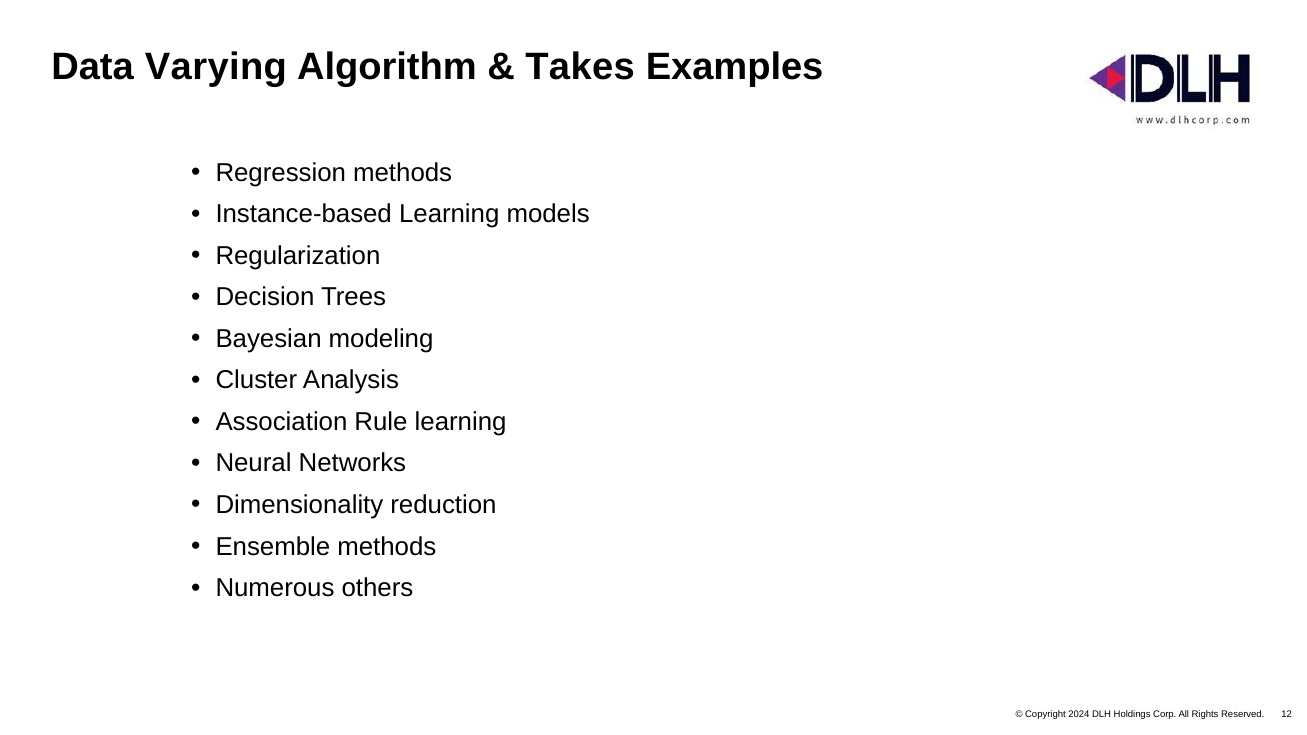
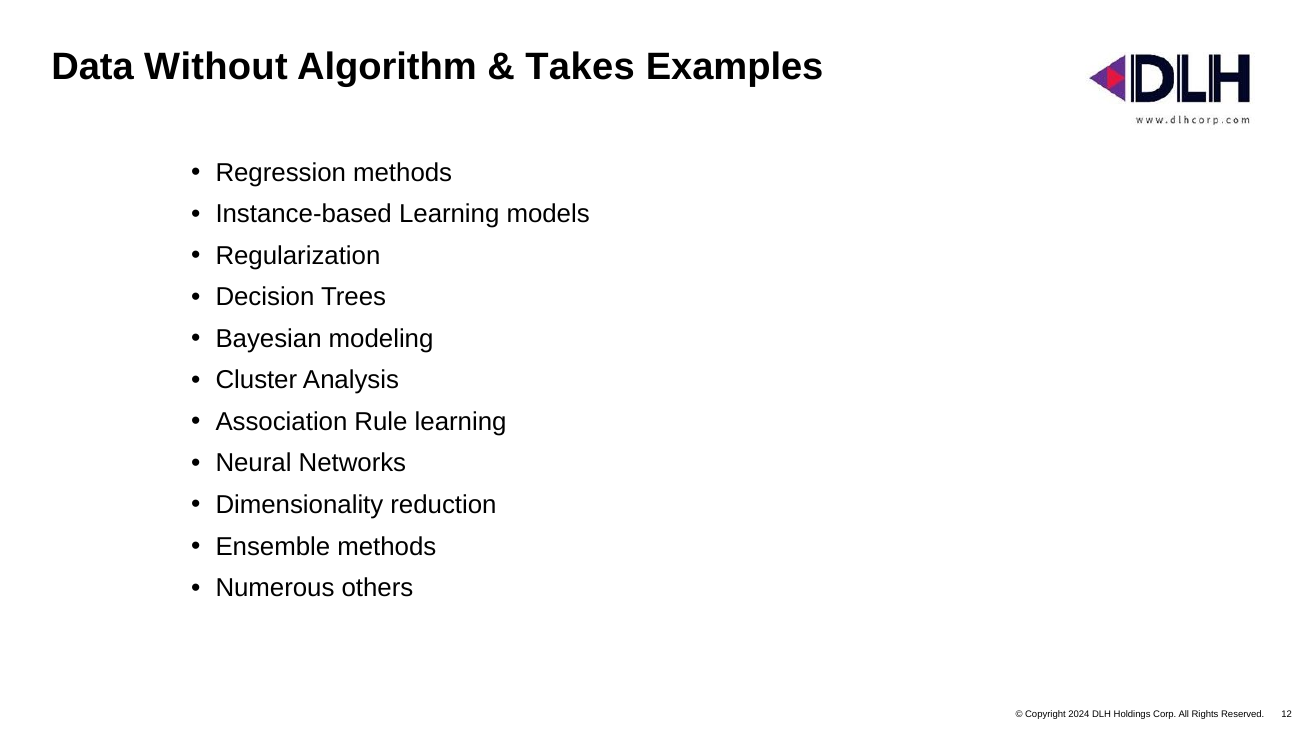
Varying: Varying -> Without
